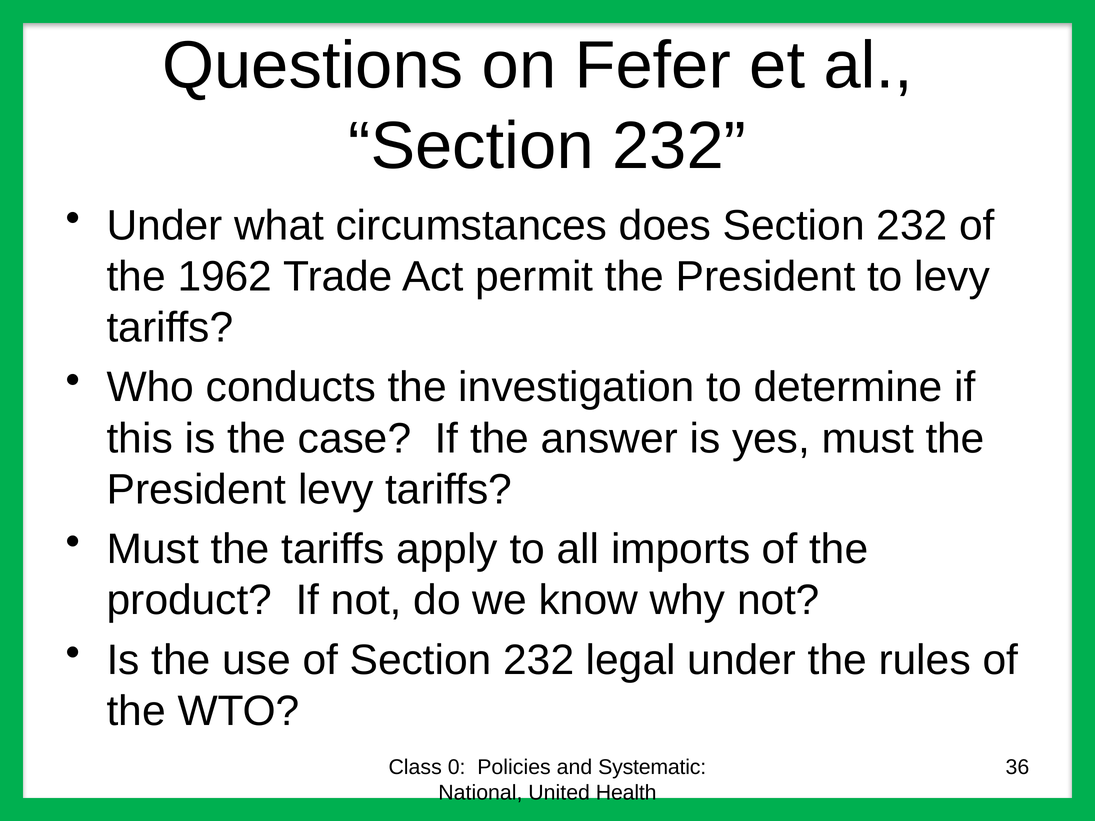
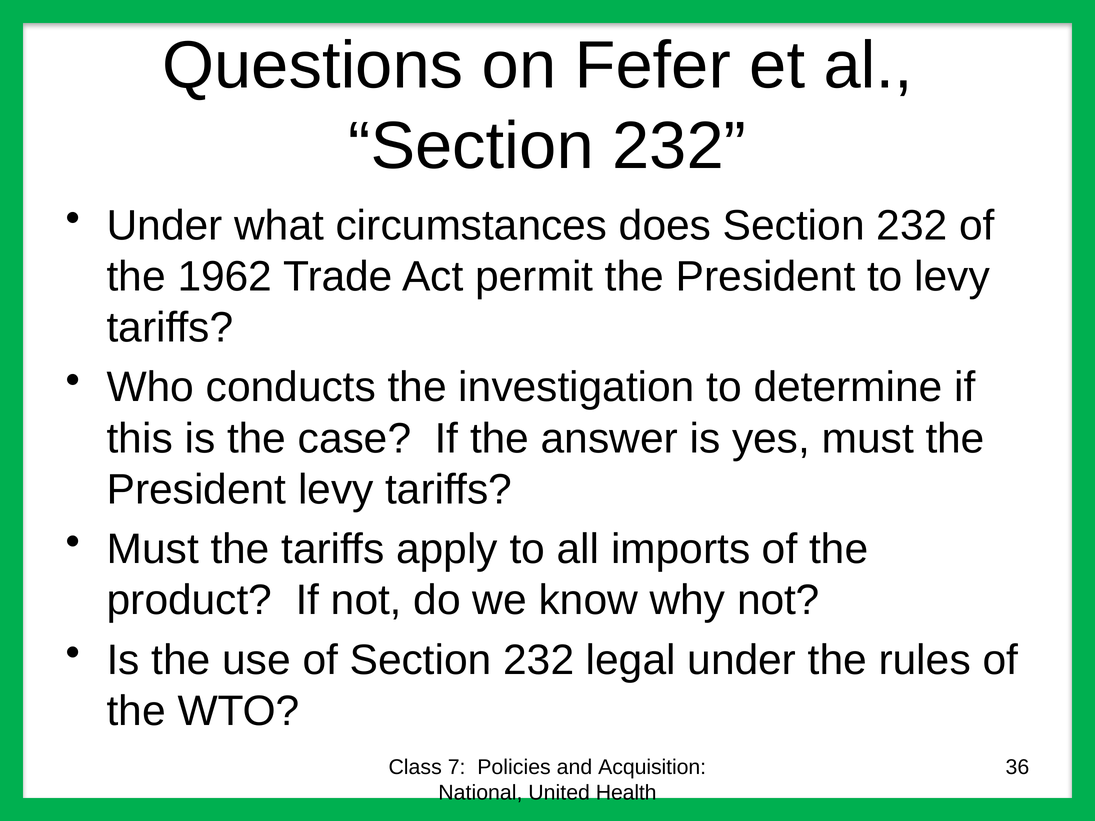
0: 0 -> 7
Systematic: Systematic -> Acquisition
